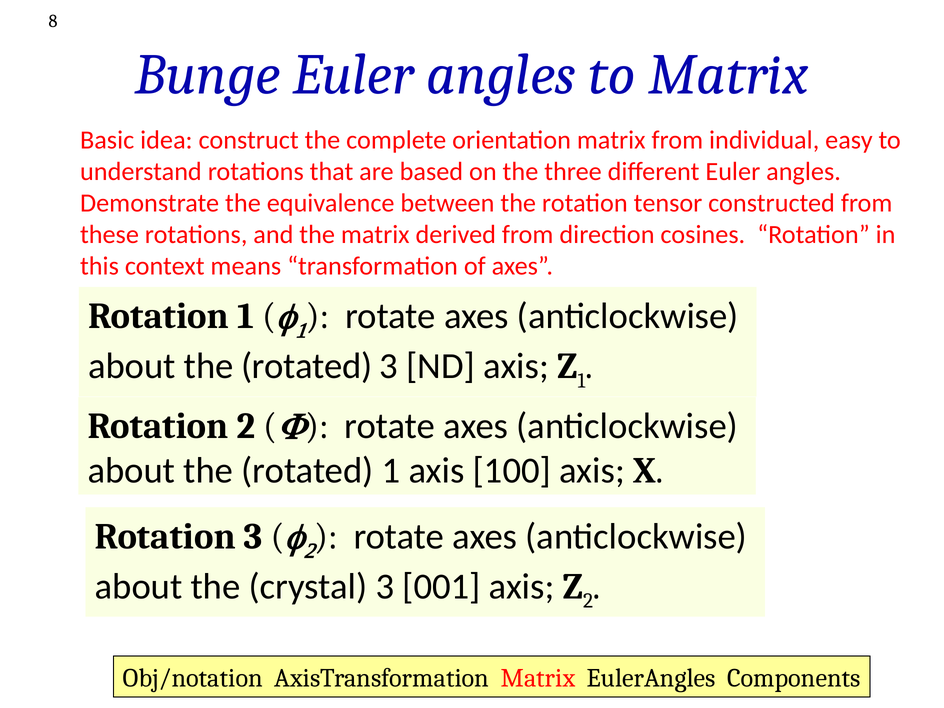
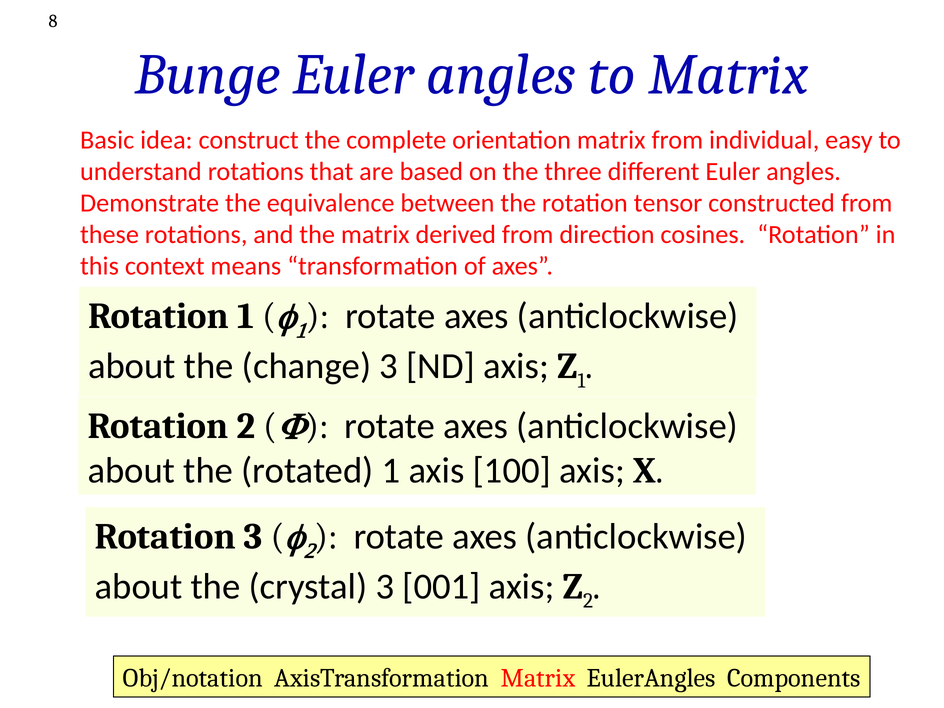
rotated at (307, 366): rotated -> change
